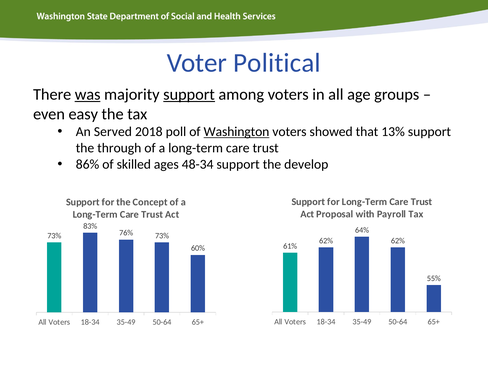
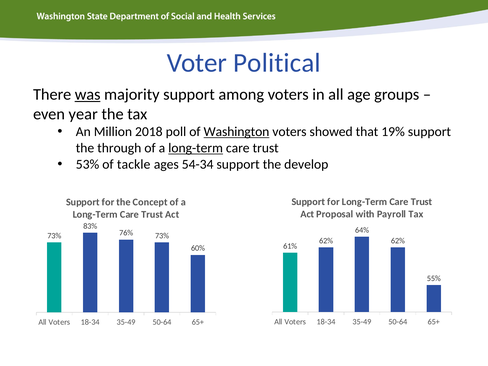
support at (189, 95) underline: present -> none
easy: easy -> year
Served: Served -> Million
13%: 13% -> 19%
long-term at (196, 148) underline: none -> present
86%: 86% -> 53%
skilled: skilled -> tackle
48-34: 48-34 -> 54-34
